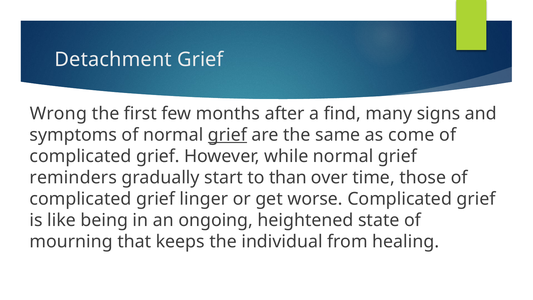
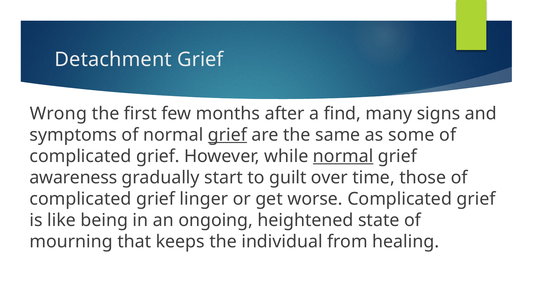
come: come -> some
normal at (343, 156) underline: none -> present
reminders: reminders -> awareness
than: than -> guilt
